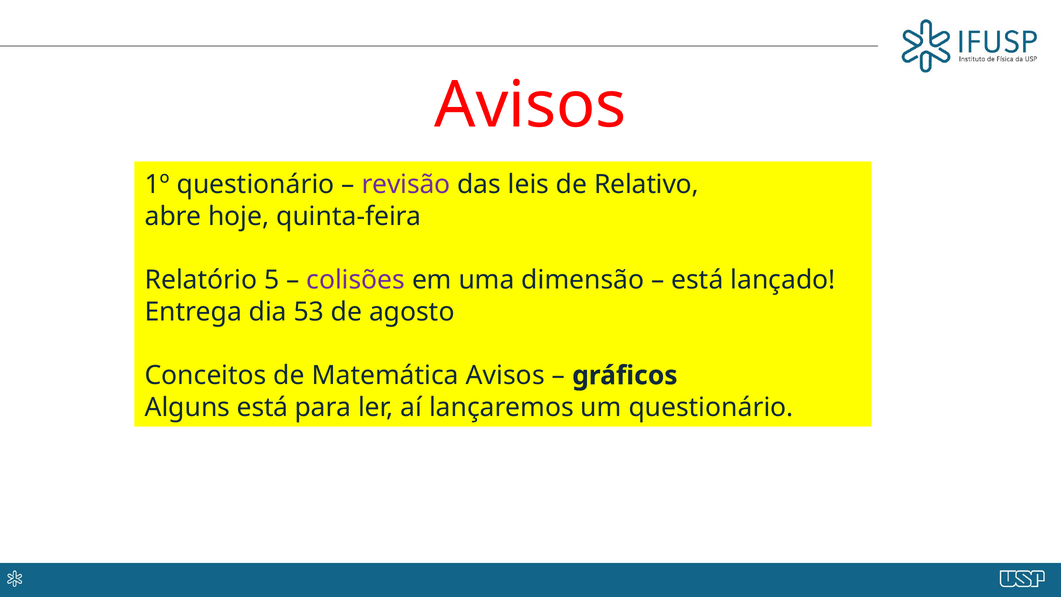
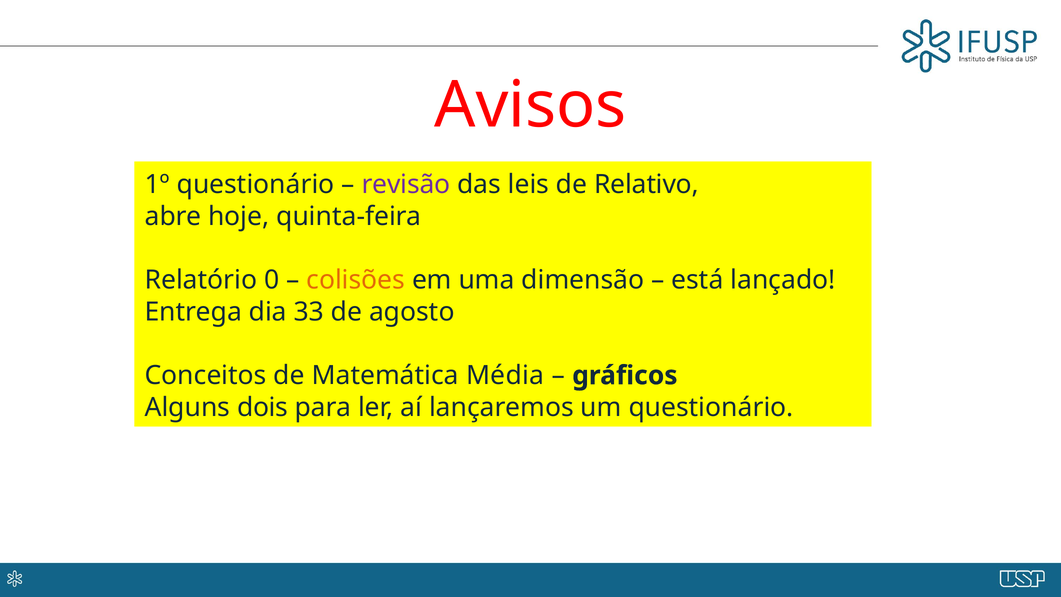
5: 5 -> 0
colisões colour: purple -> orange
53: 53 -> 33
Matemática Avisos: Avisos -> Média
Alguns está: está -> dois
